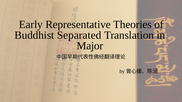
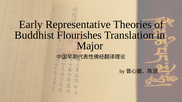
Separated: Separated -> Flourishes
